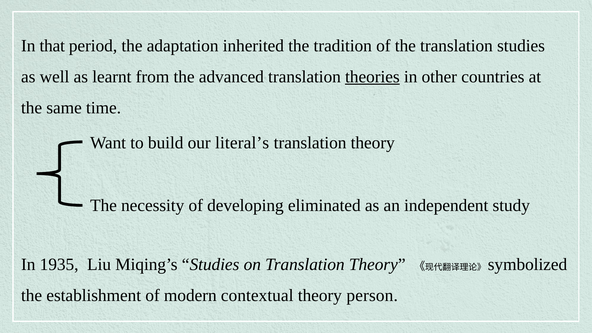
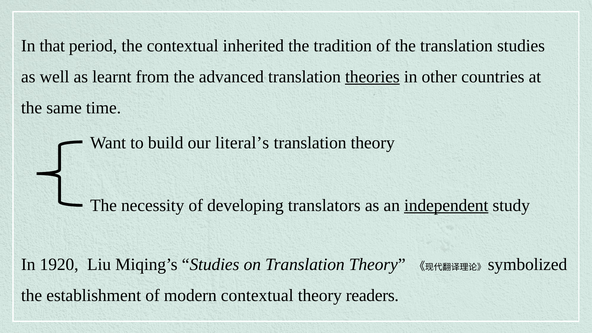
the adaptation: adaptation -> contextual
eliminated: eliminated -> translators
independent underline: none -> present
1935: 1935 -> 1920
person: person -> readers
